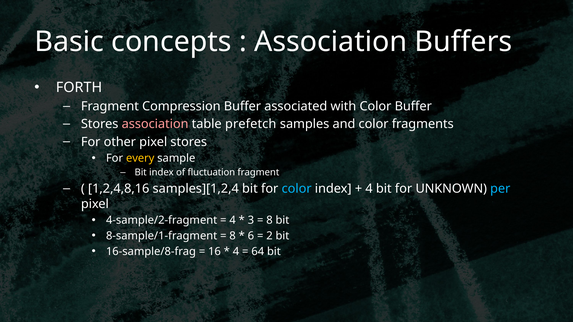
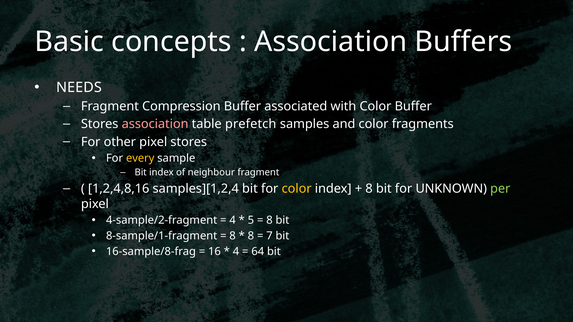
FORTH: FORTH -> NEEDS
fluctuation: fluctuation -> neighbour
color at (297, 189) colour: light blue -> yellow
4 at (369, 189): 4 -> 8
per colour: light blue -> light green
3: 3 -> 5
6 at (251, 236): 6 -> 8
2: 2 -> 7
